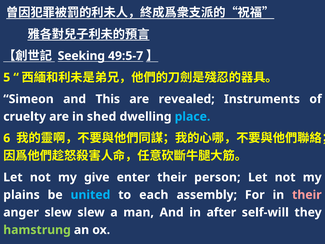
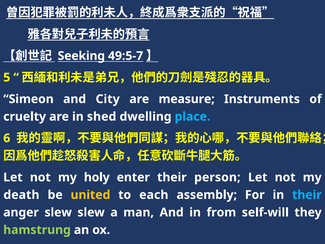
This: This -> City
revealed: revealed -> measure
give: give -> holy
plains: plains -> death
united colour: light blue -> yellow
their at (307, 195) colour: pink -> light blue
after: after -> from
